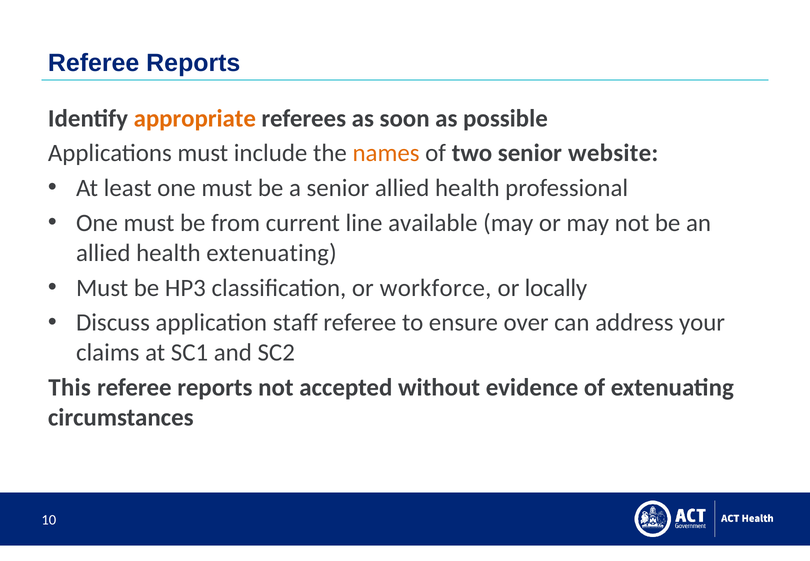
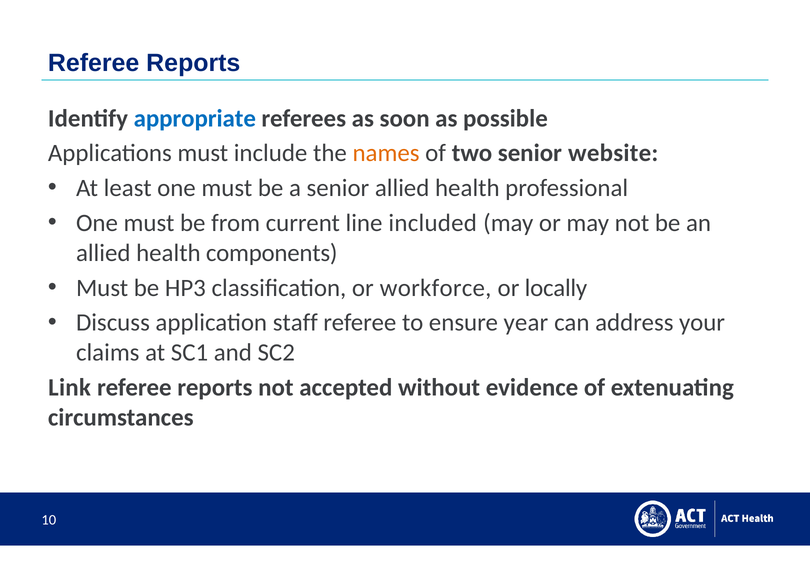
appropriate colour: orange -> blue
available: available -> included
health extenuating: extenuating -> components
over: over -> year
This: This -> Link
